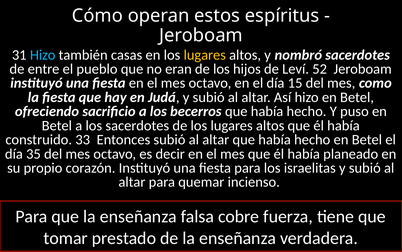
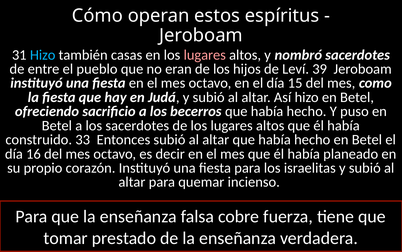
lugares at (205, 55) colour: yellow -> pink
52: 52 -> 39
35: 35 -> 16
